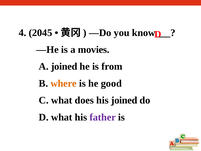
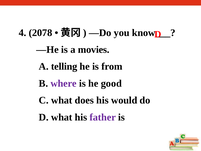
2045: 2045 -> 2078
A joined: joined -> telling
where colour: orange -> purple
his joined: joined -> would
